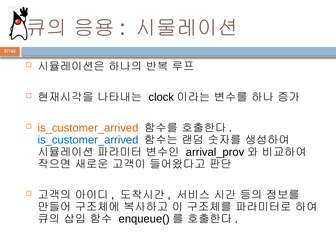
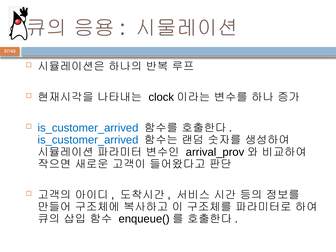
is_customer_arrived at (88, 128) colour: orange -> blue
